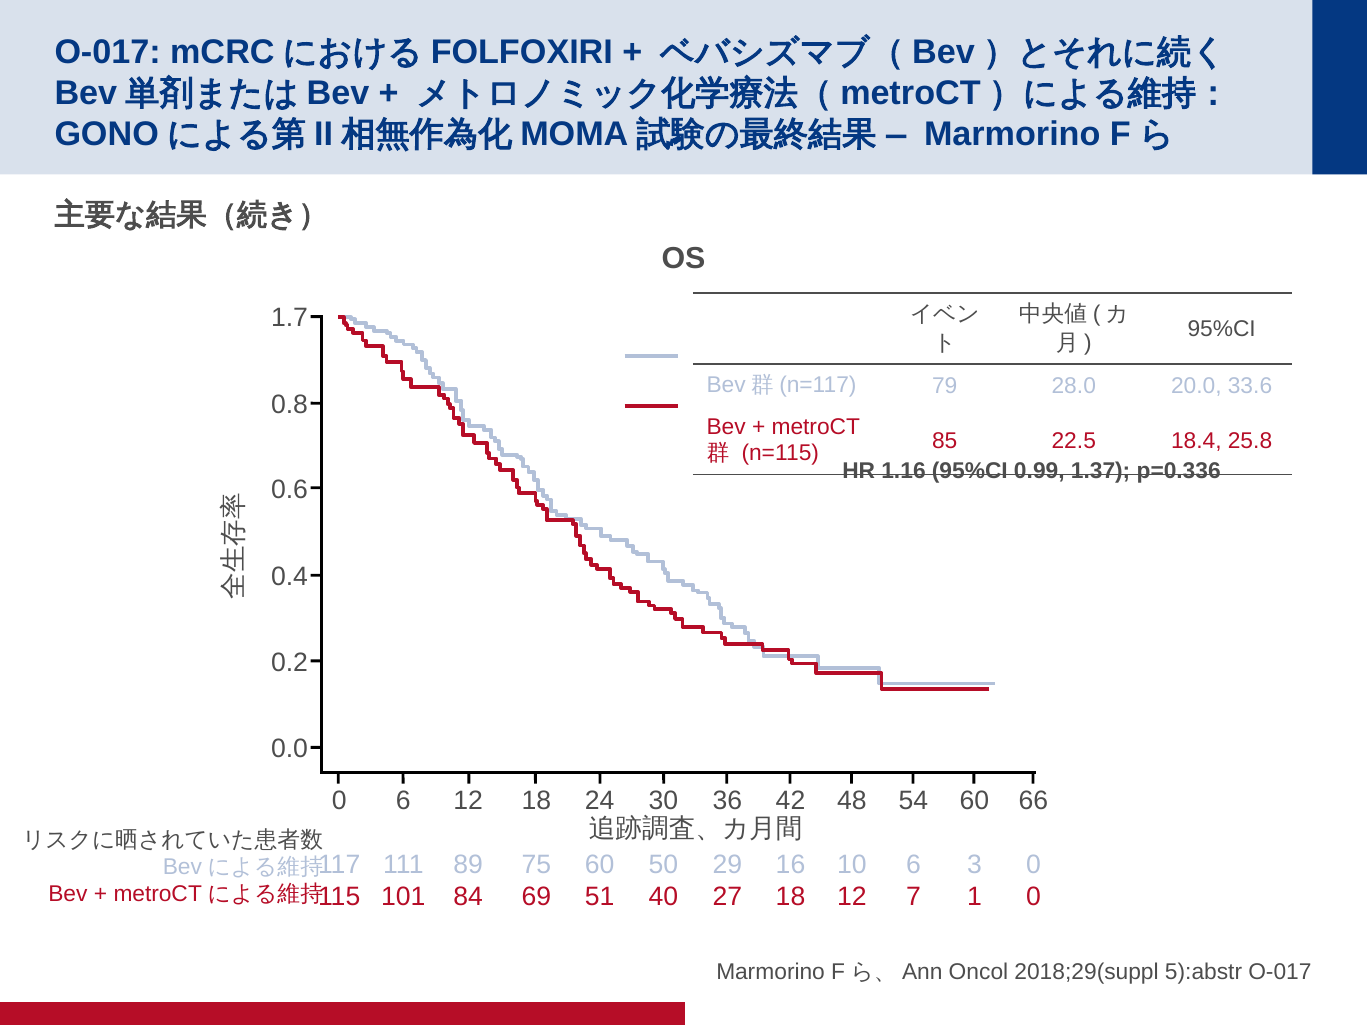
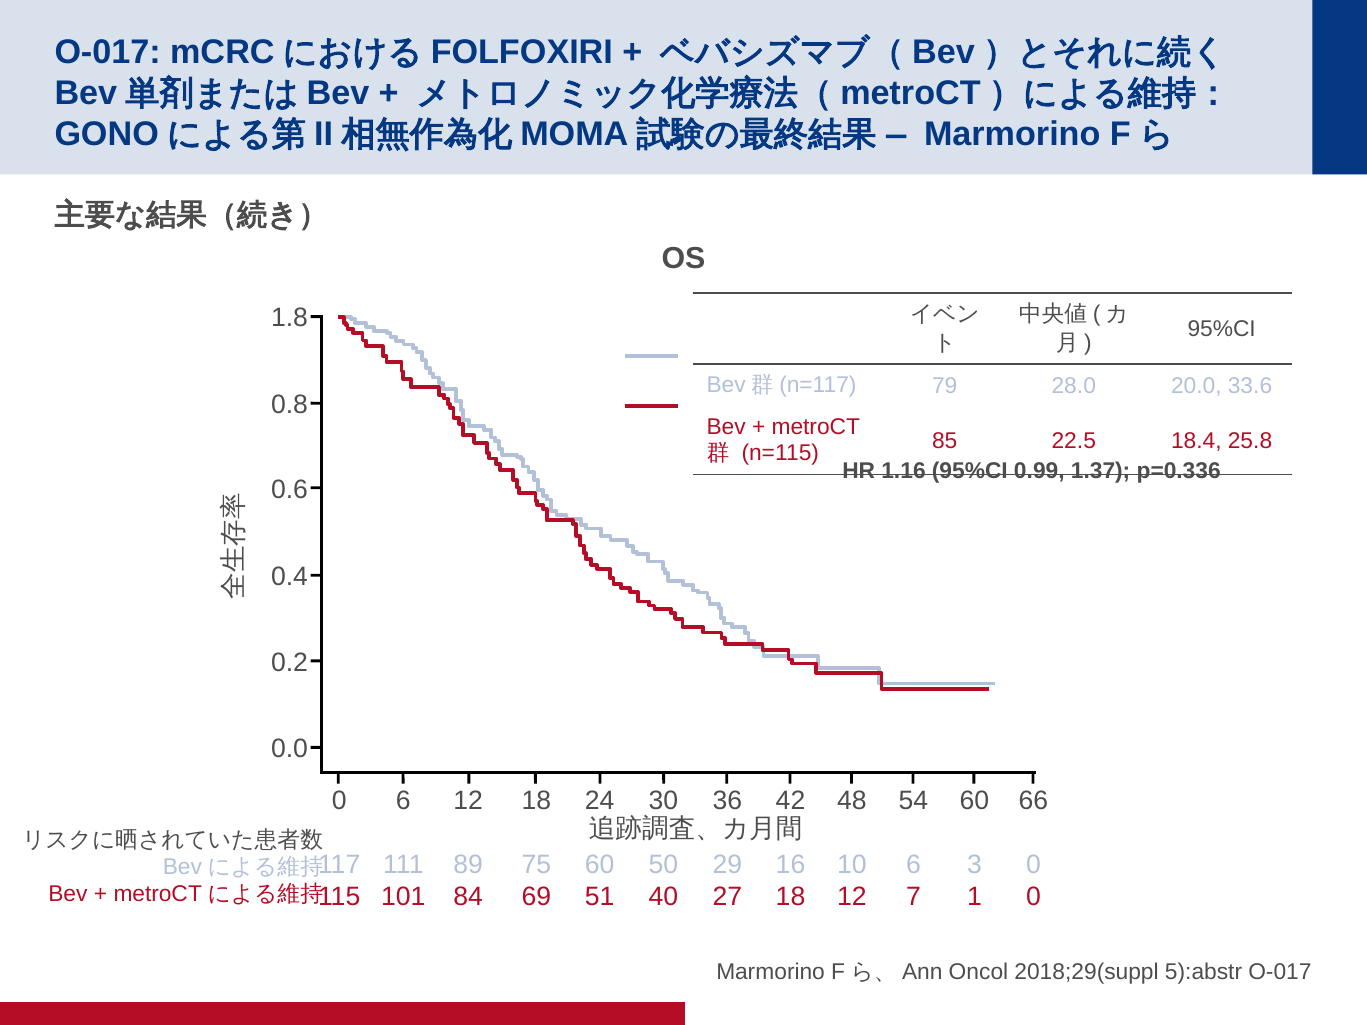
1.7: 1.7 -> 1.8
